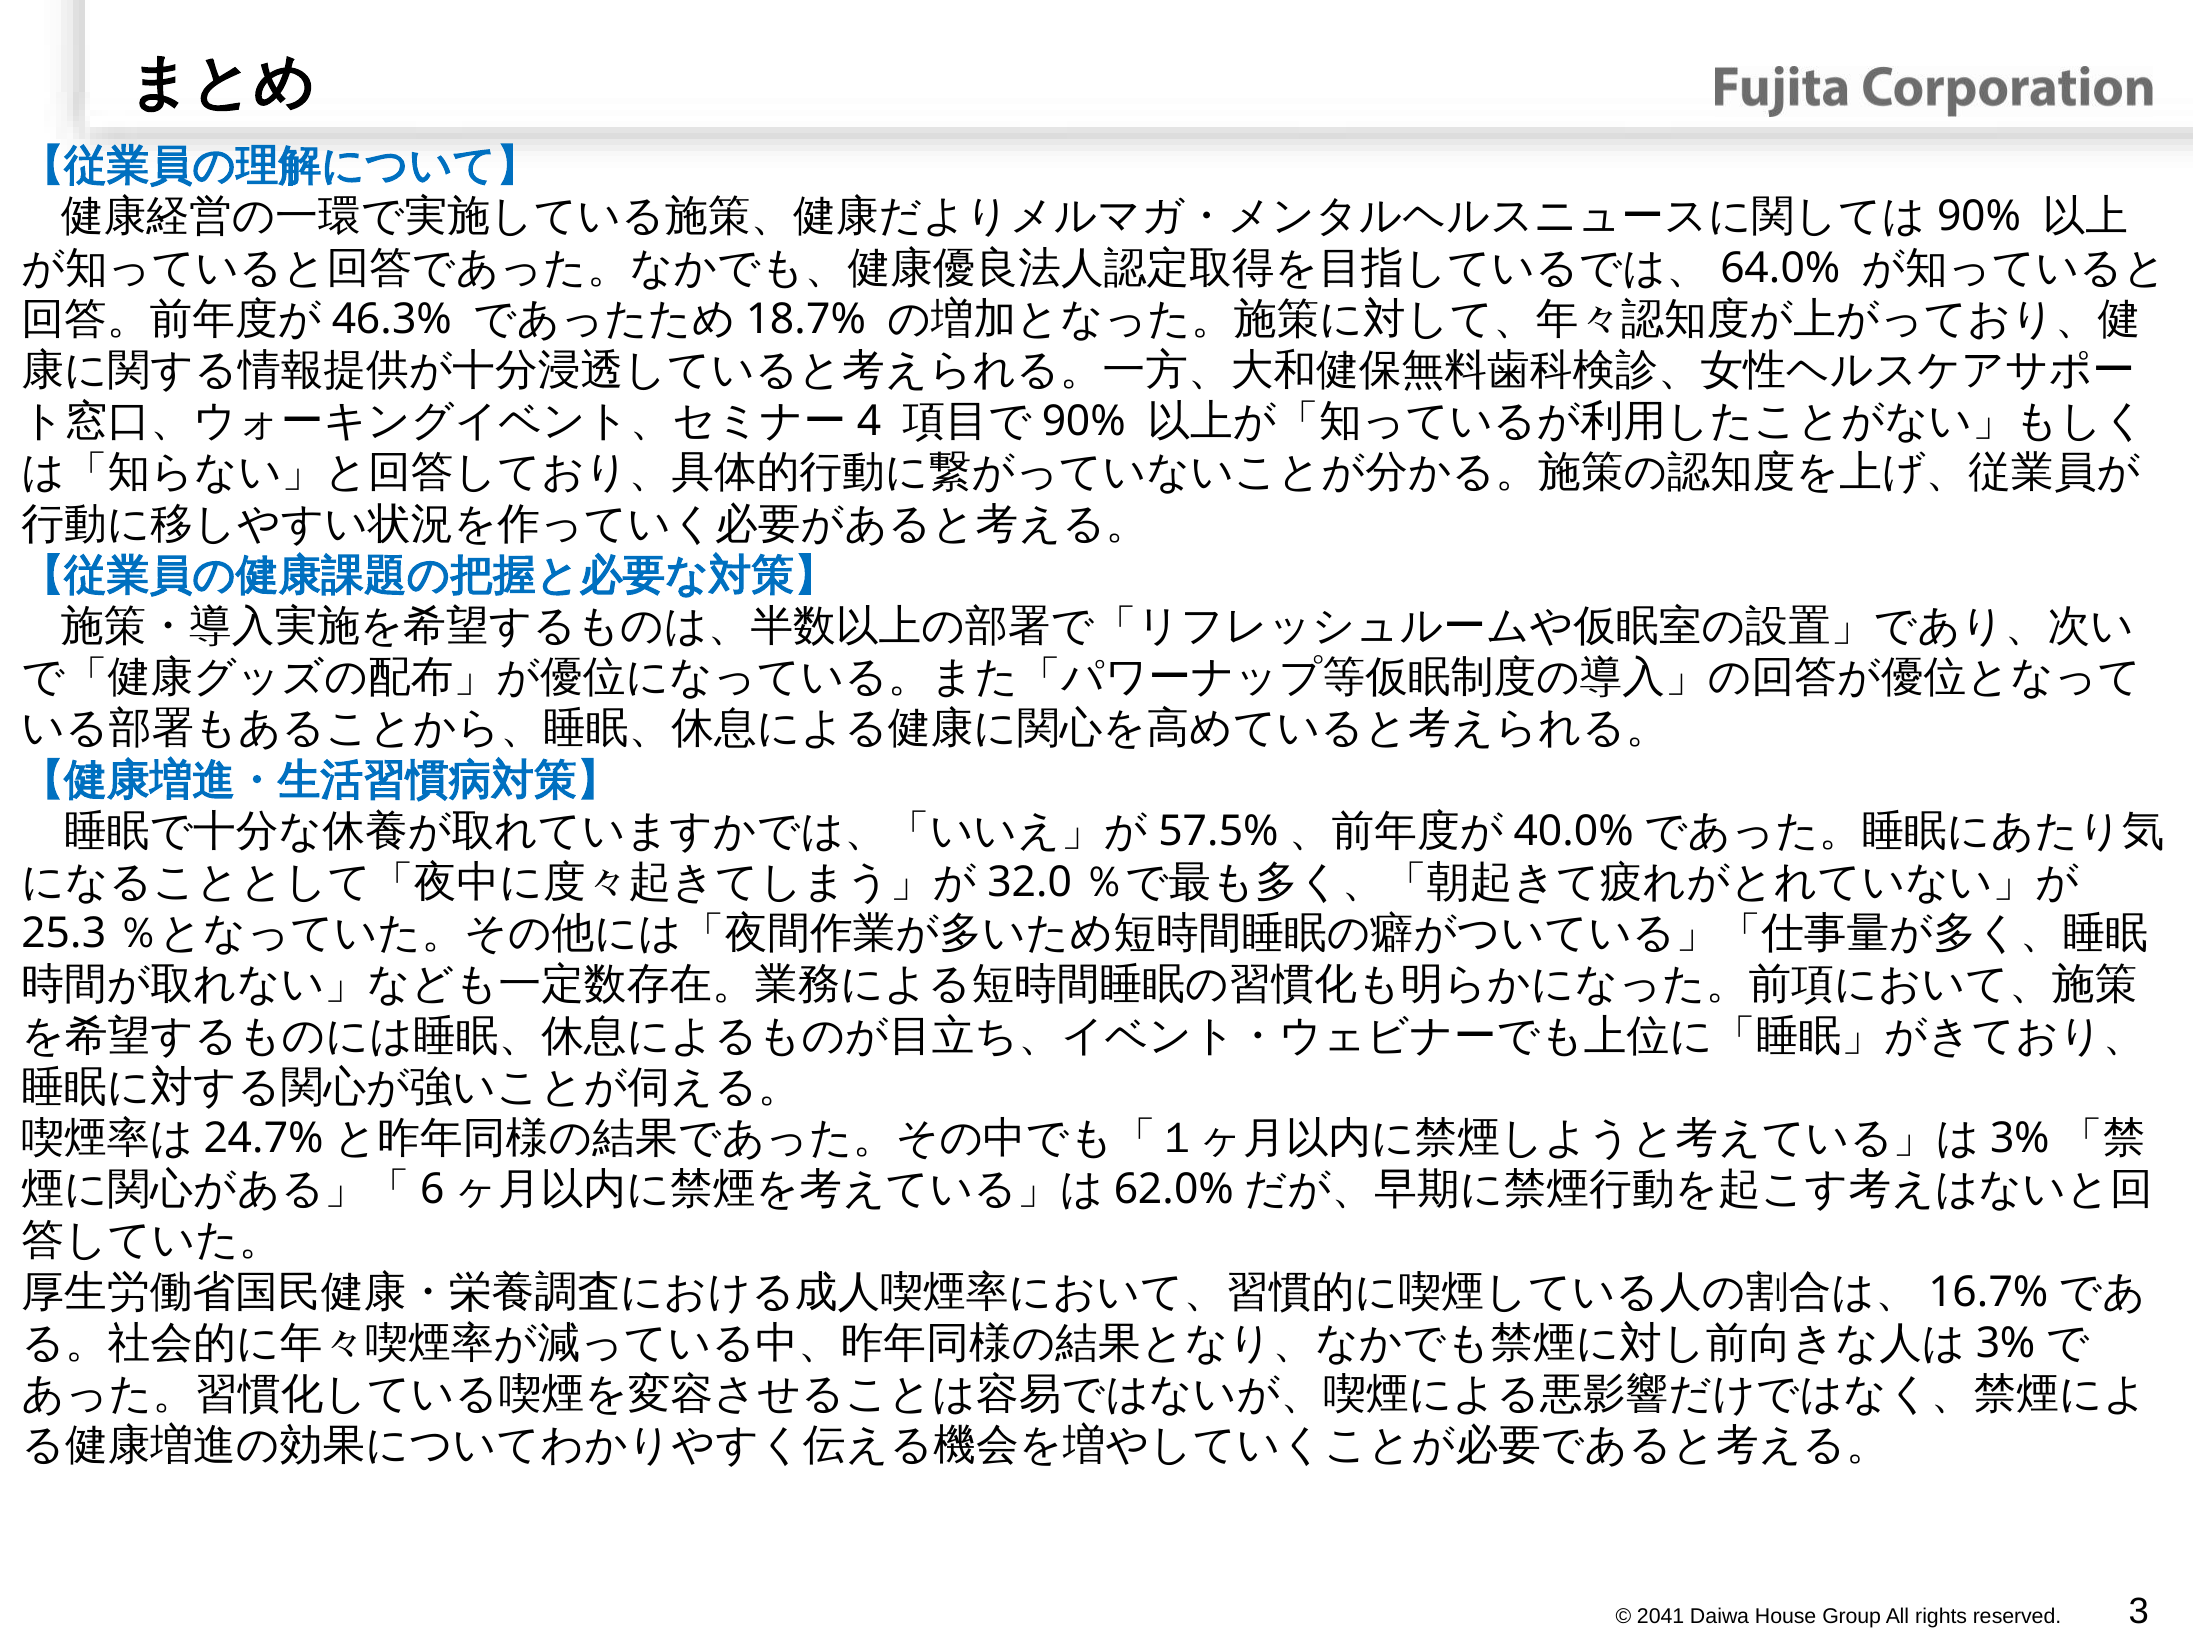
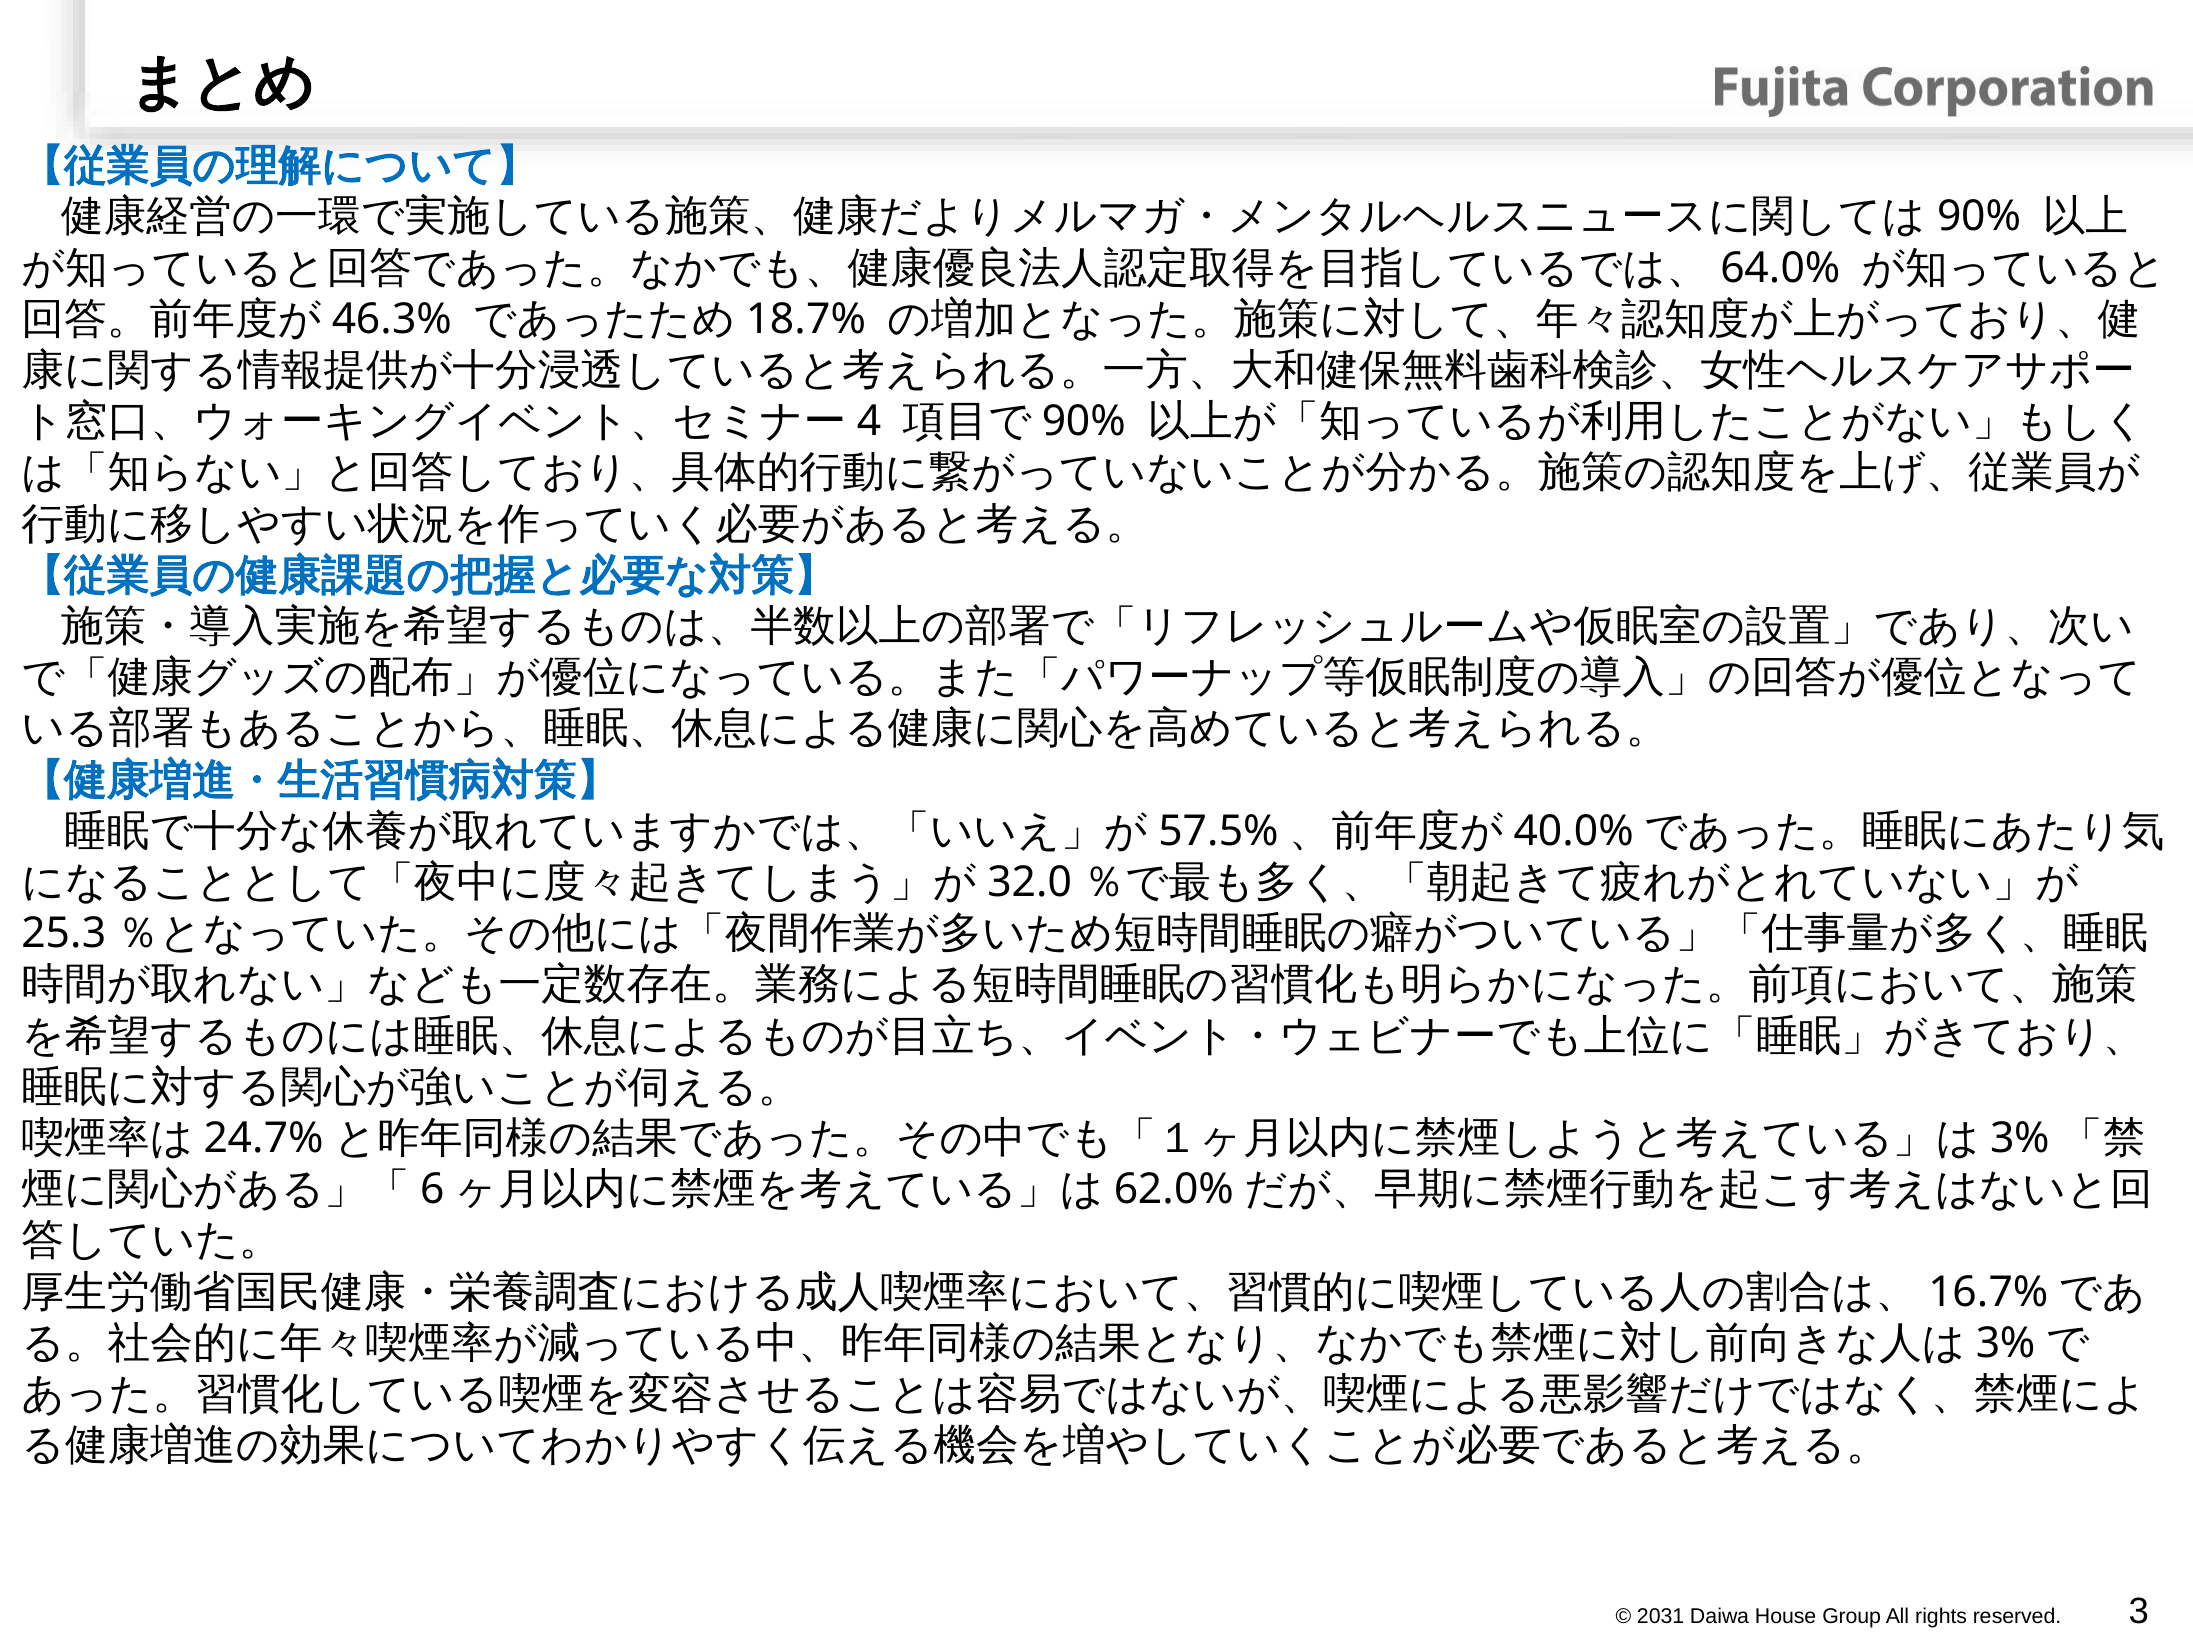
2041: 2041 -> 2031
